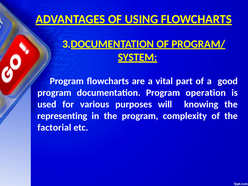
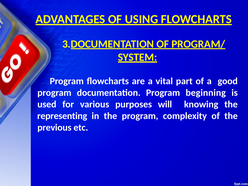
operation: operation -> beginning
factorial: factorial -> previous
